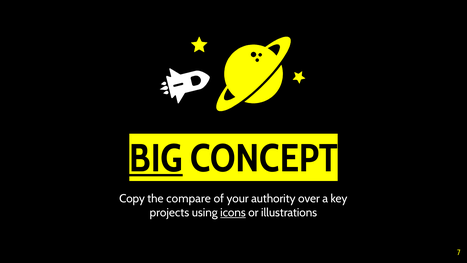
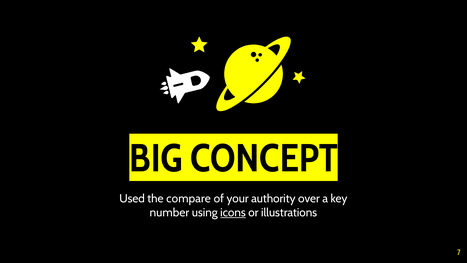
BIG underline: present -> none
Copy: Copy -> Used
projects: projects -> number
